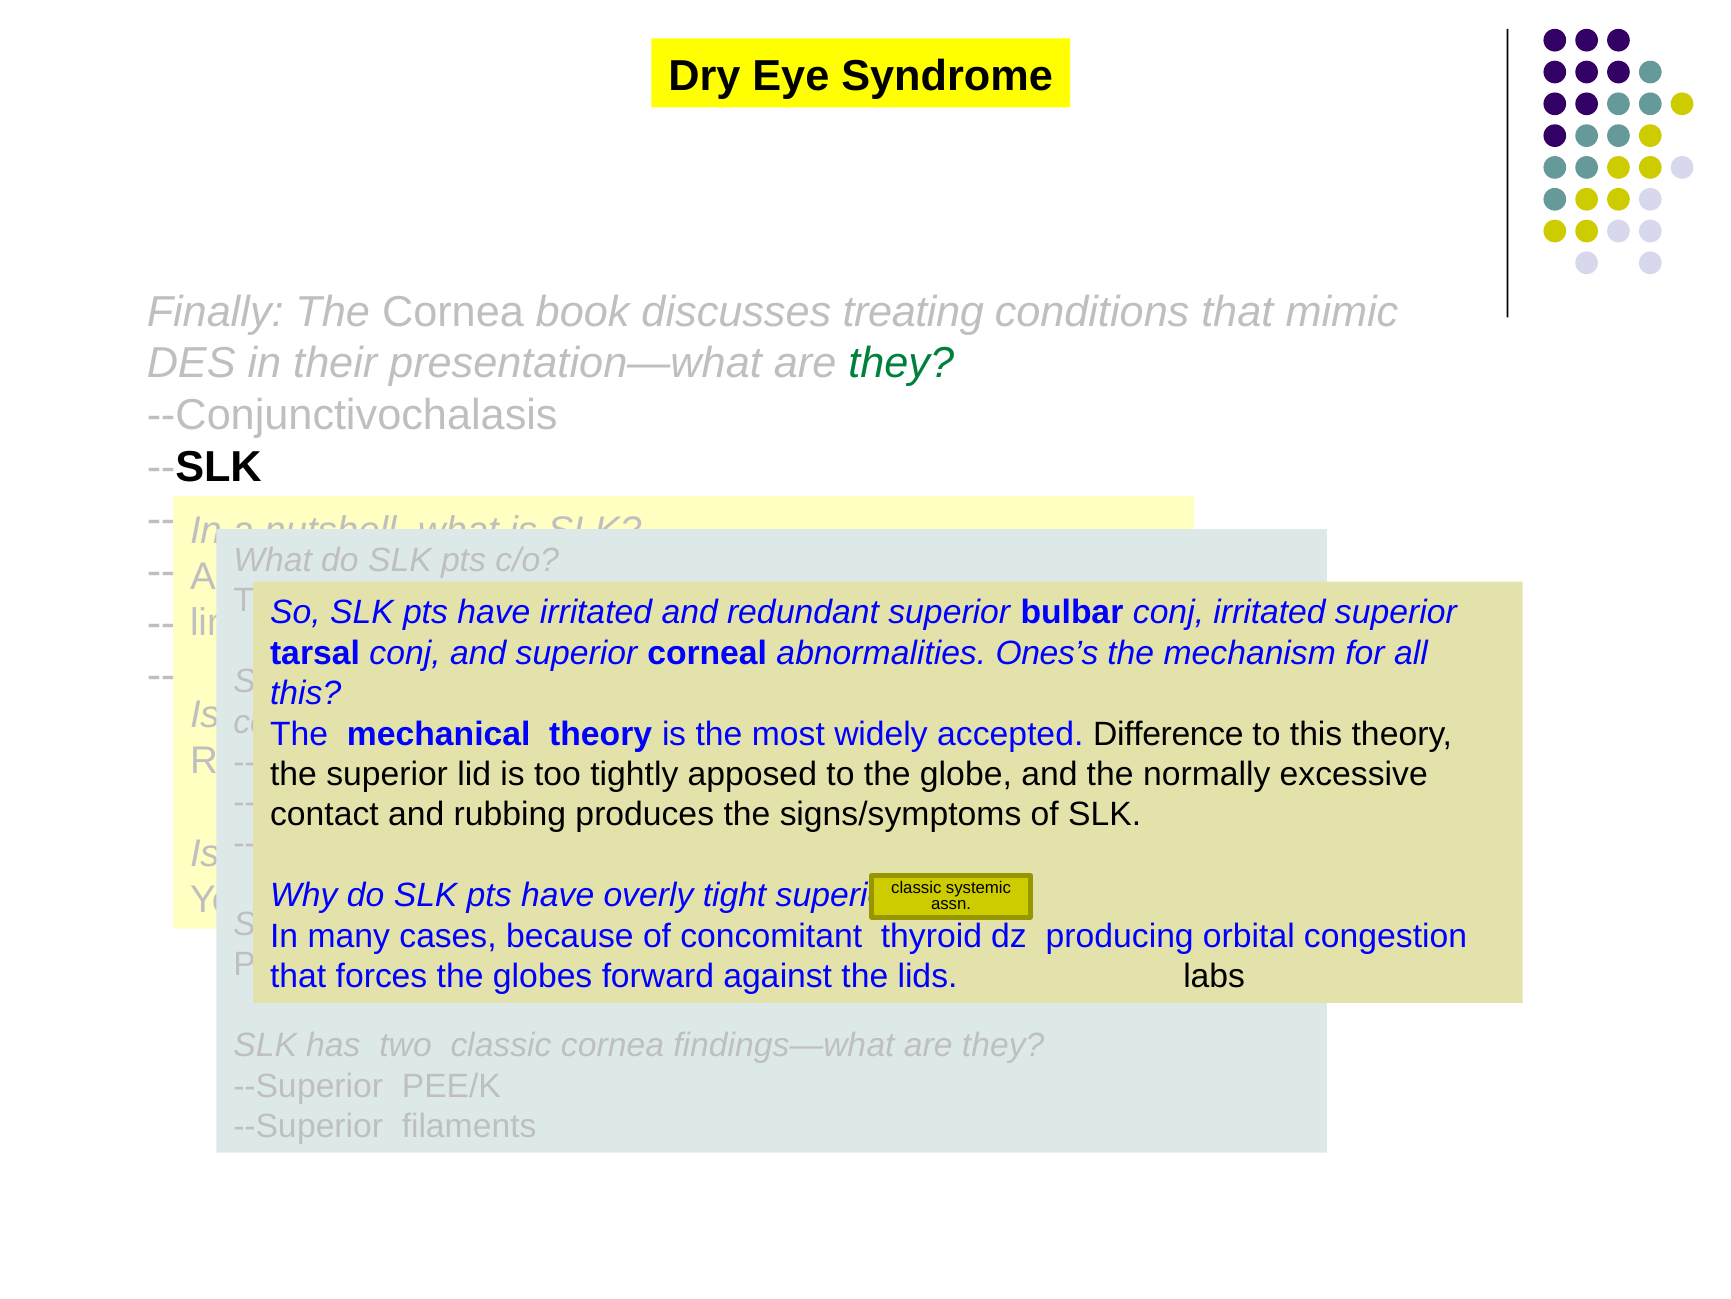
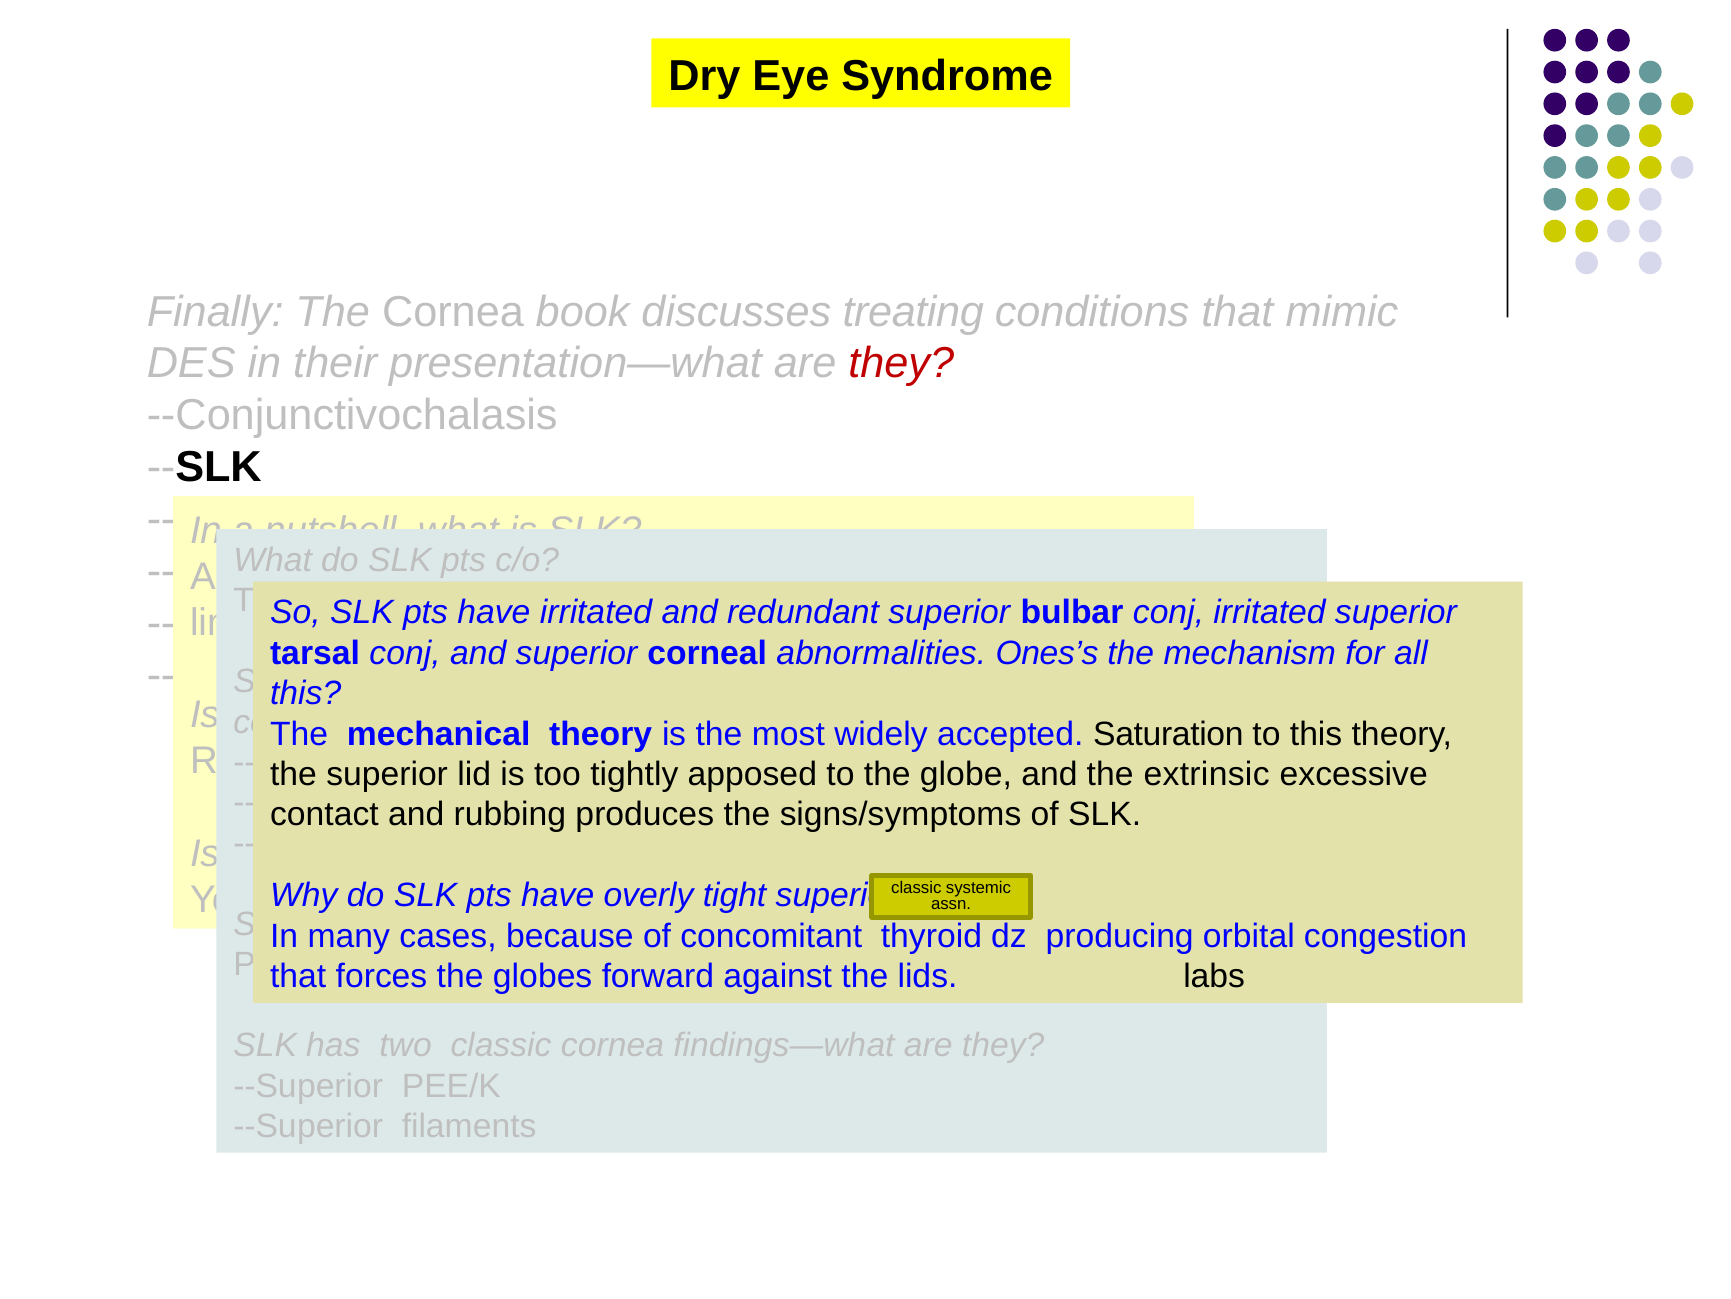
they at (901, 363) colour: green -> red
Difference: Difference -> Saturation
normally: normally -> extrinsic
